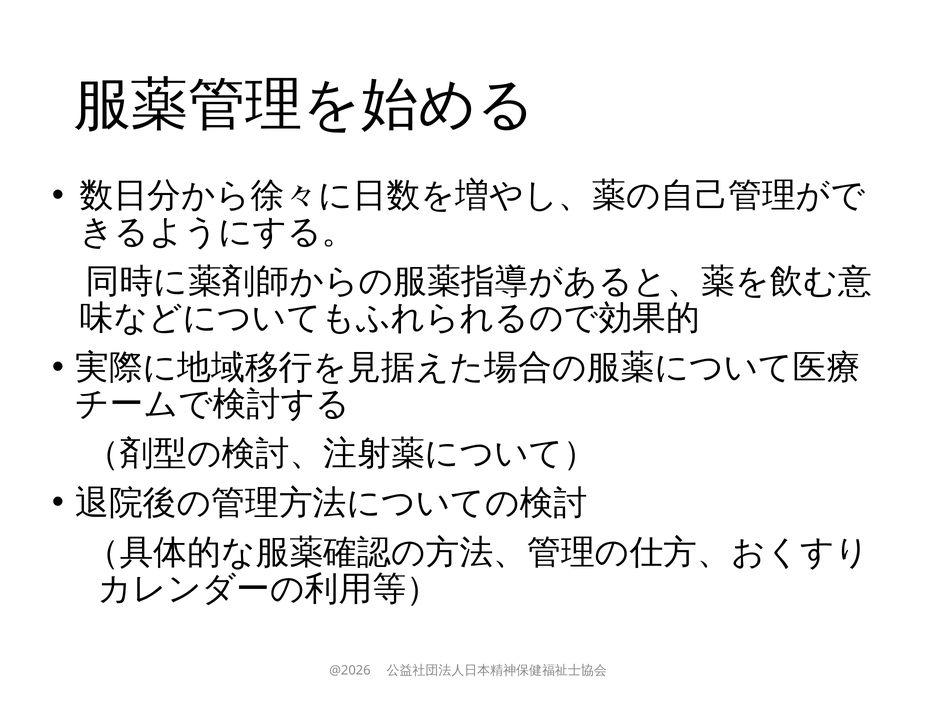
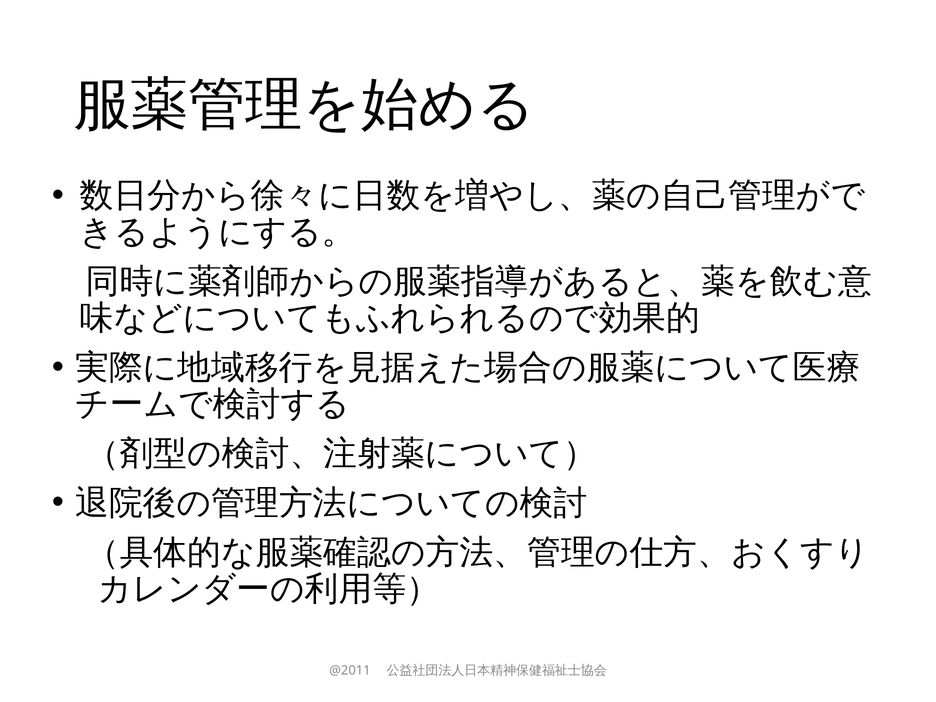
@2026: @2026 -> @2011
